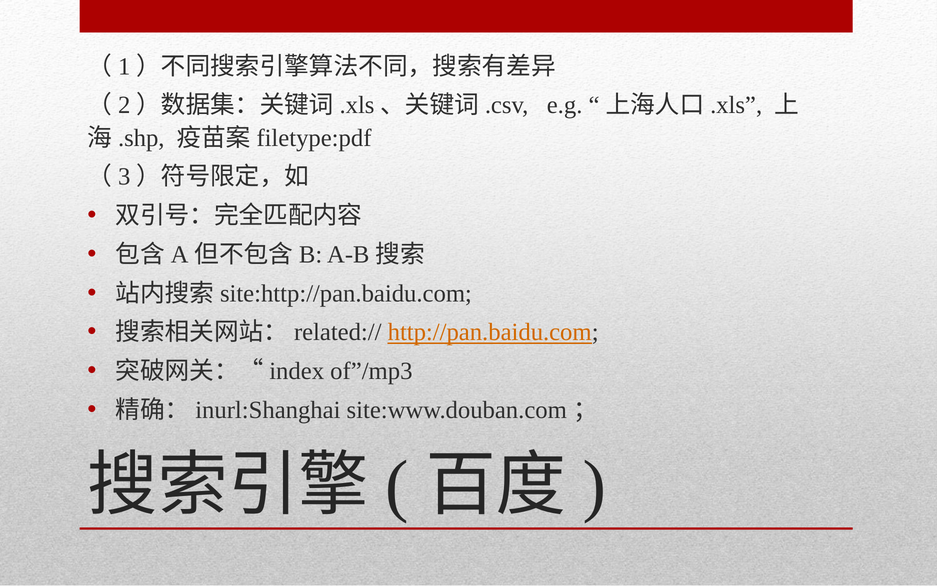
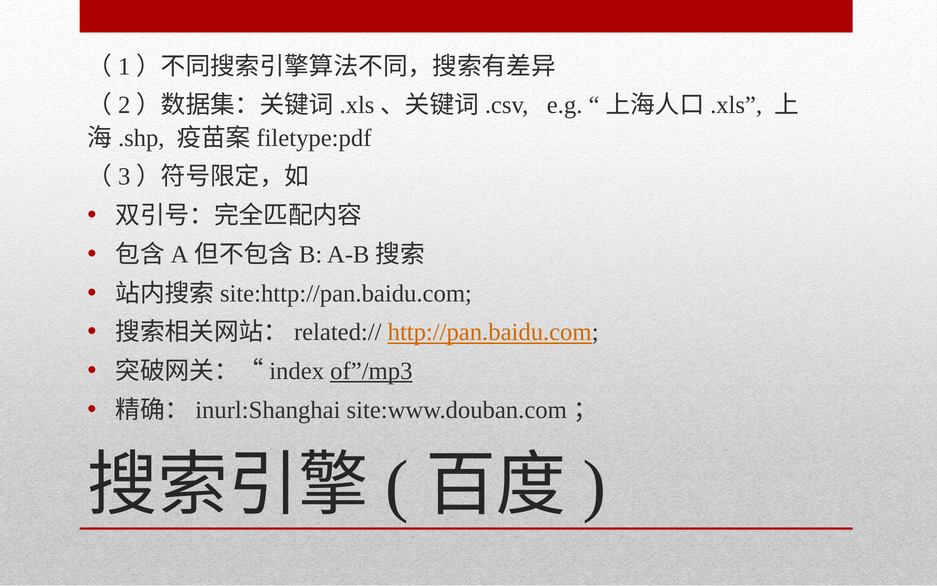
of”/mp3 underline: none -> present
